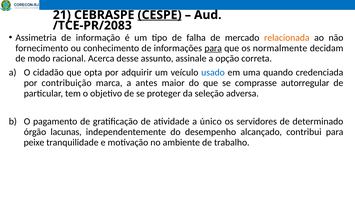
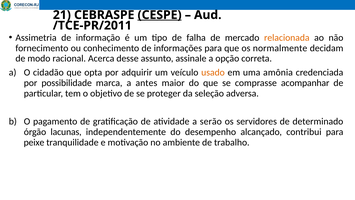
/TCE-PR/2083: /TCE-PR/2083 -> /TCE-PR/2011
para at (213, 48) underline: present -> none
usado colour: blue -> orange
quando: quando -> amônia
contribuição: contribuição -> possibilidade
autorregular: autorregular -> acompanhar
único: único -> serão
